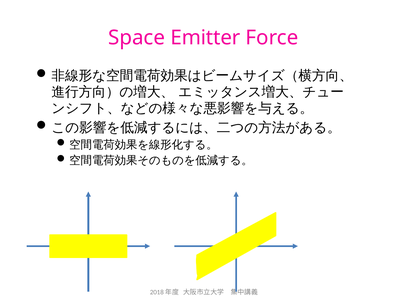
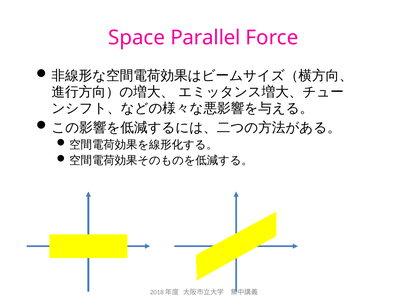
Emitter: Emitter -> Parallel
